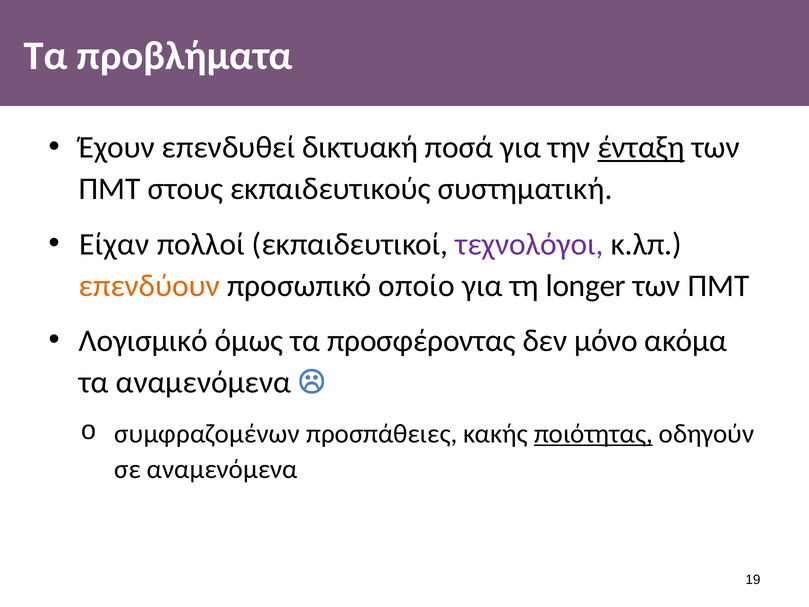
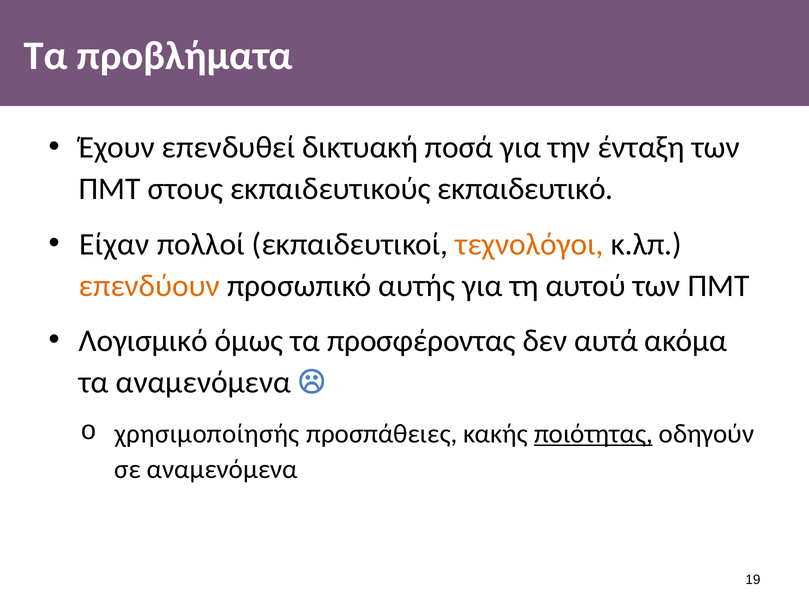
ένταξη underline: present -> none
συστηματική: συστηματική -> εκπαιδευτικό
τεχνολόγοι colour: purple -> orange
οποίο: οποίο -> αυτής
longer: longer -> αυτού
μόνο: μόνο -> αυτά
συμφραζομένων: συμφραζομένων -> χρησιμοποίησής
